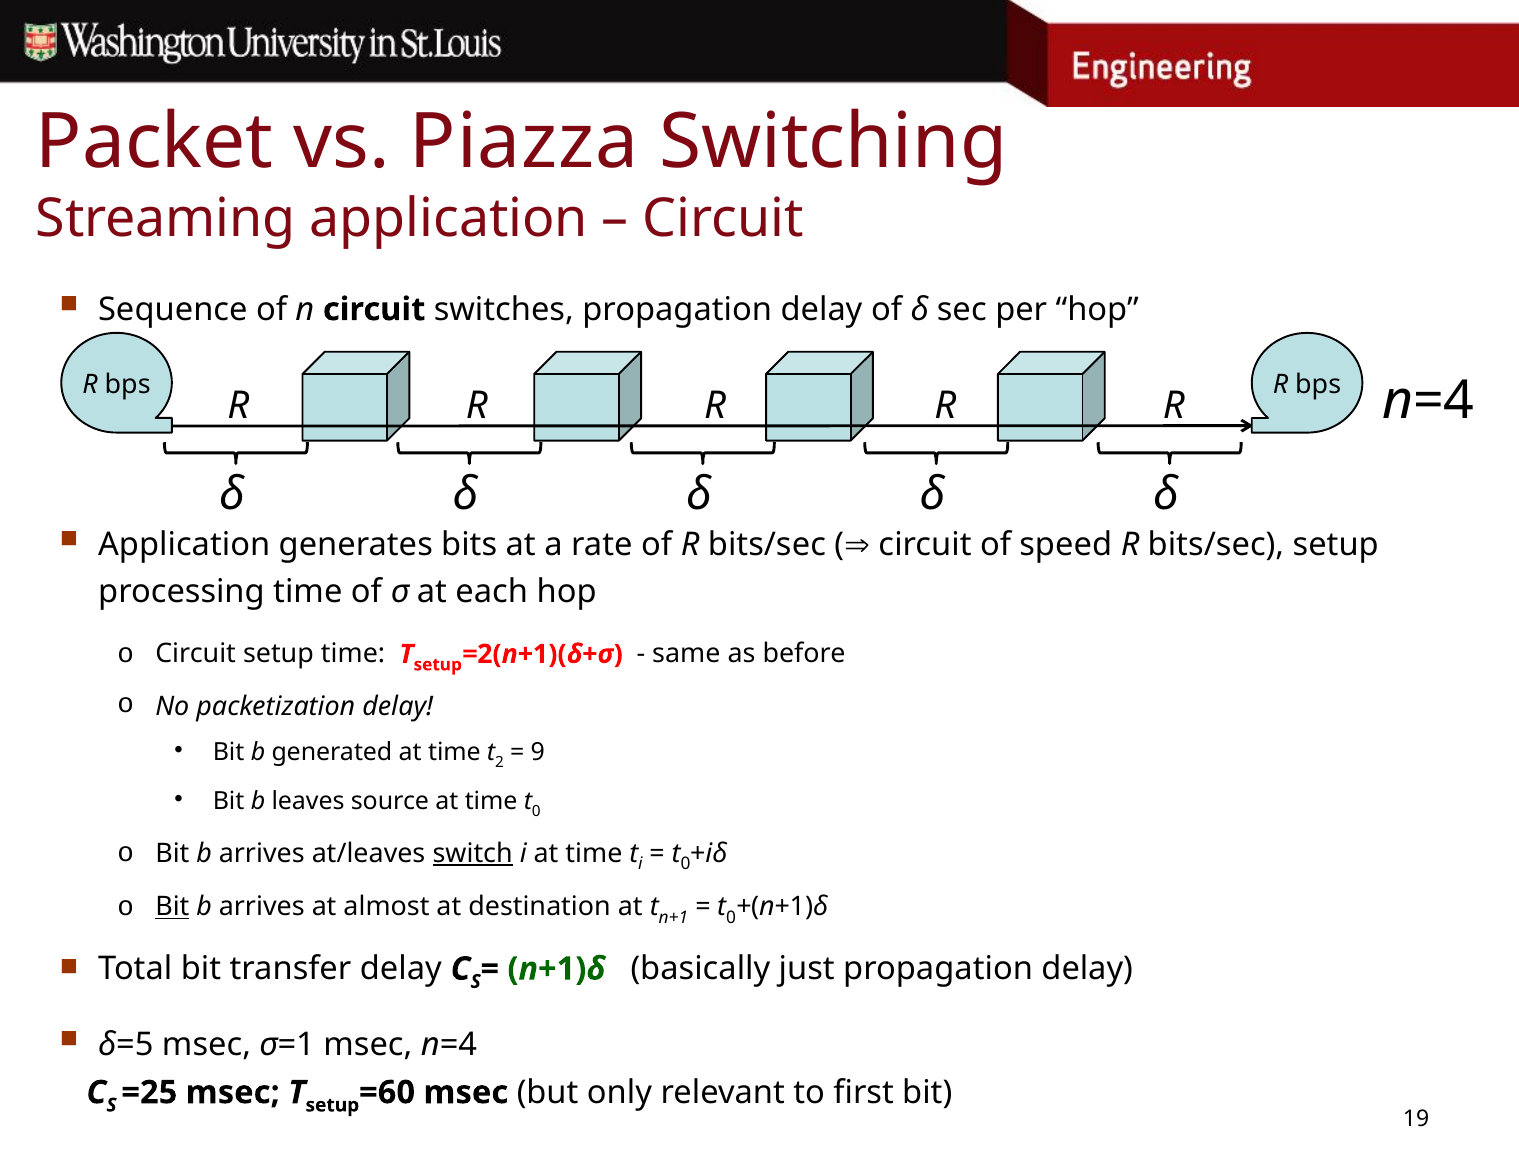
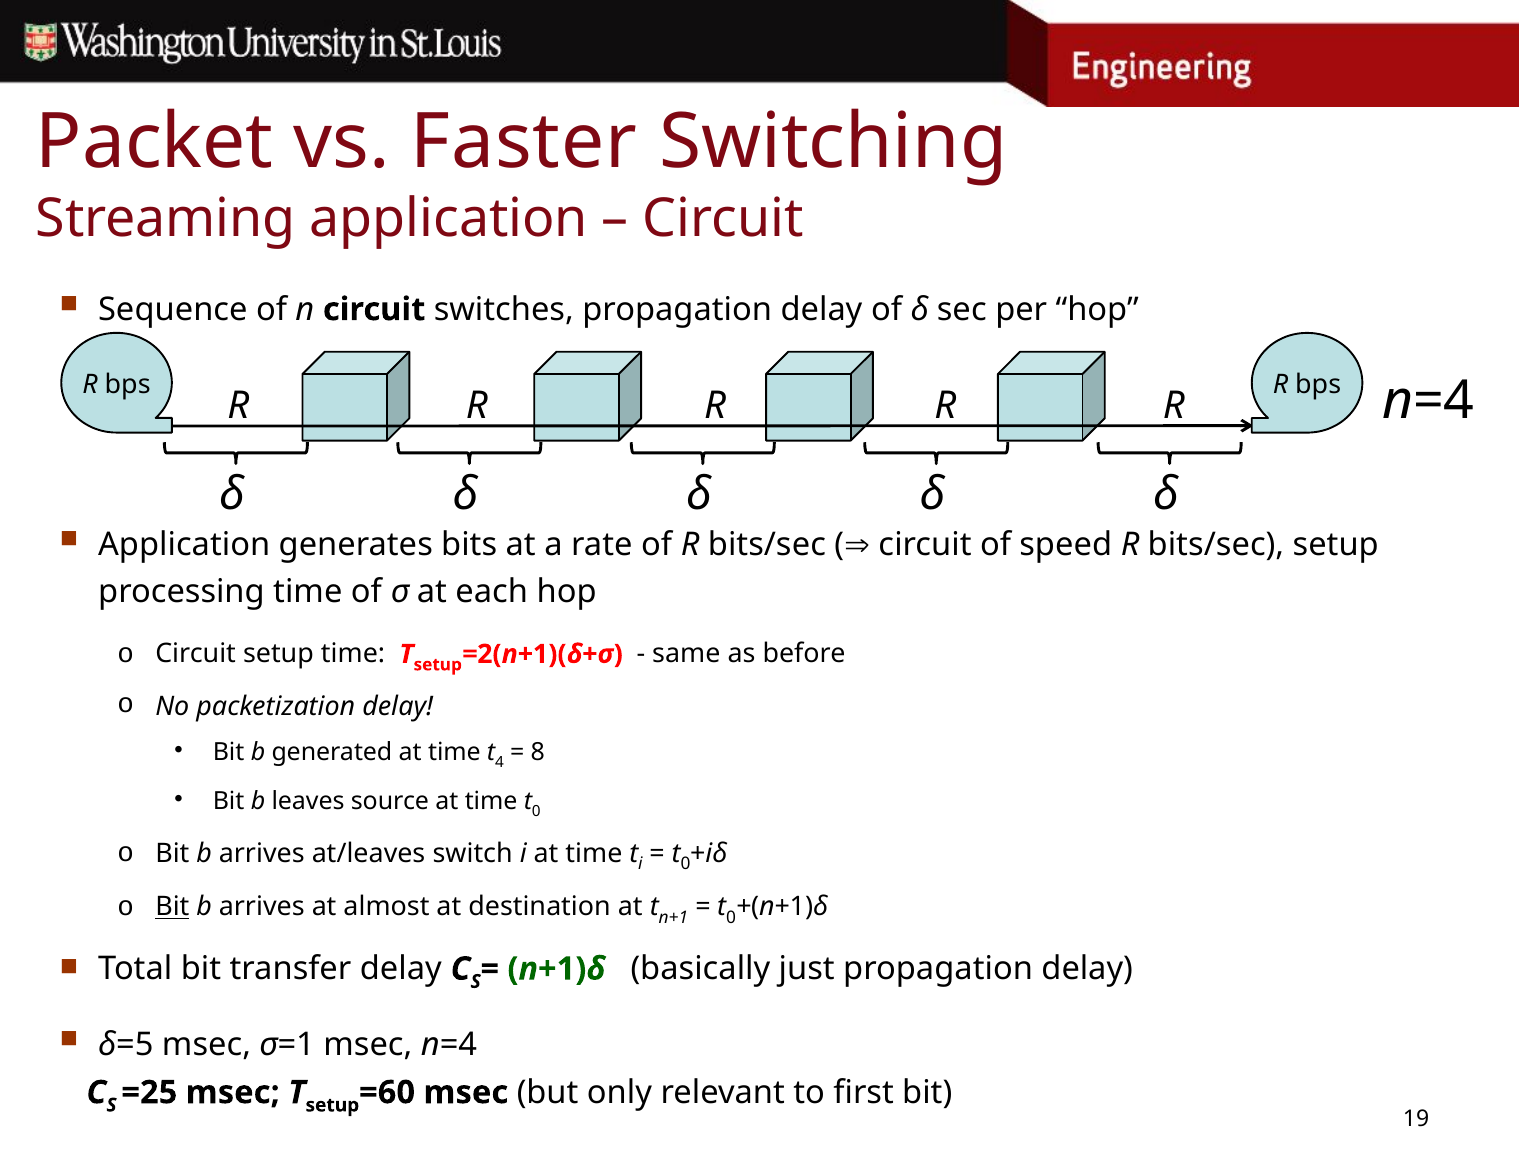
Piazza: Piazza -> Faster
2: 2 -> 4
9: 9 -> 8
switch underline: present -> none
